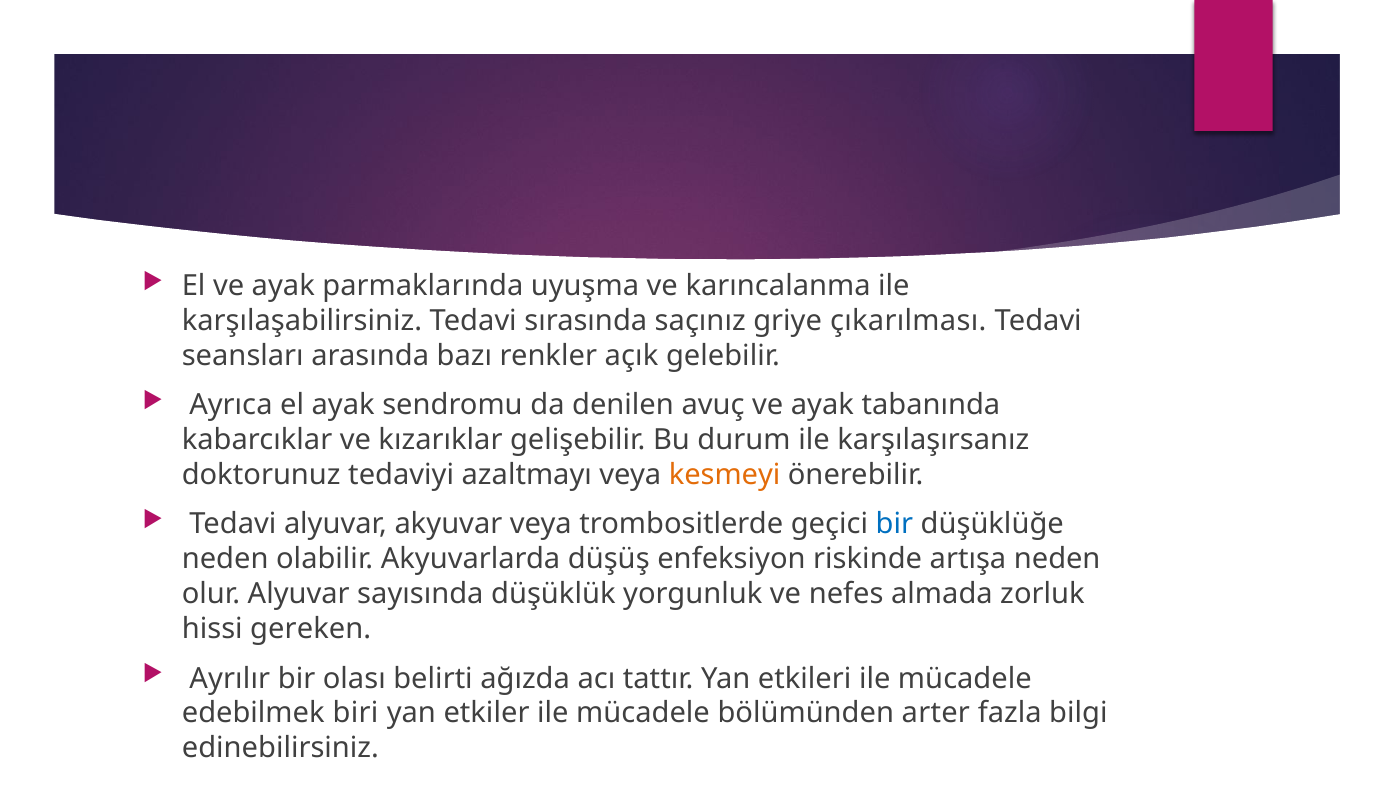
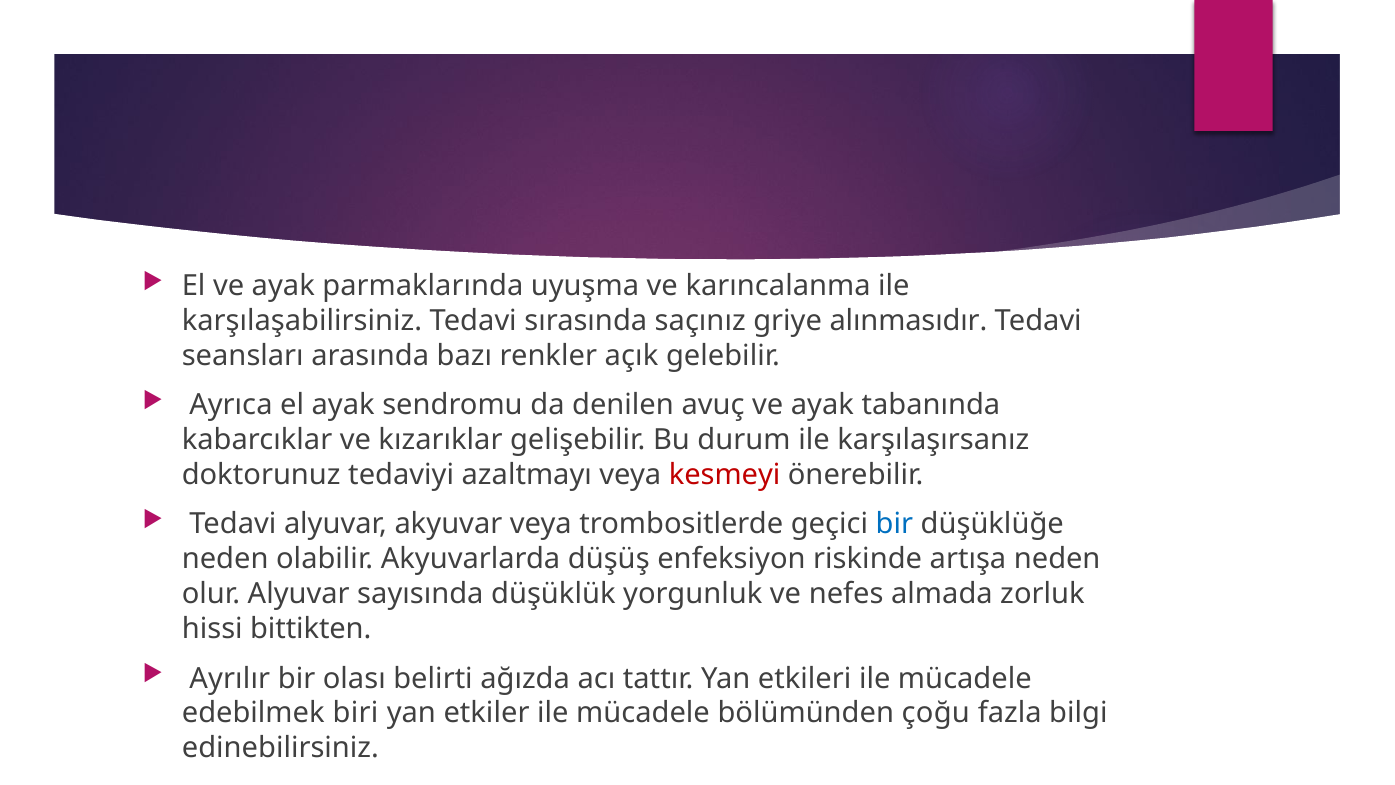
çıkarılması: çıkarılması -> alınmasıdır
kesmeyi colour: orange -> red
gereken: gereken -> bittikten
arter: arter -> çoğu
